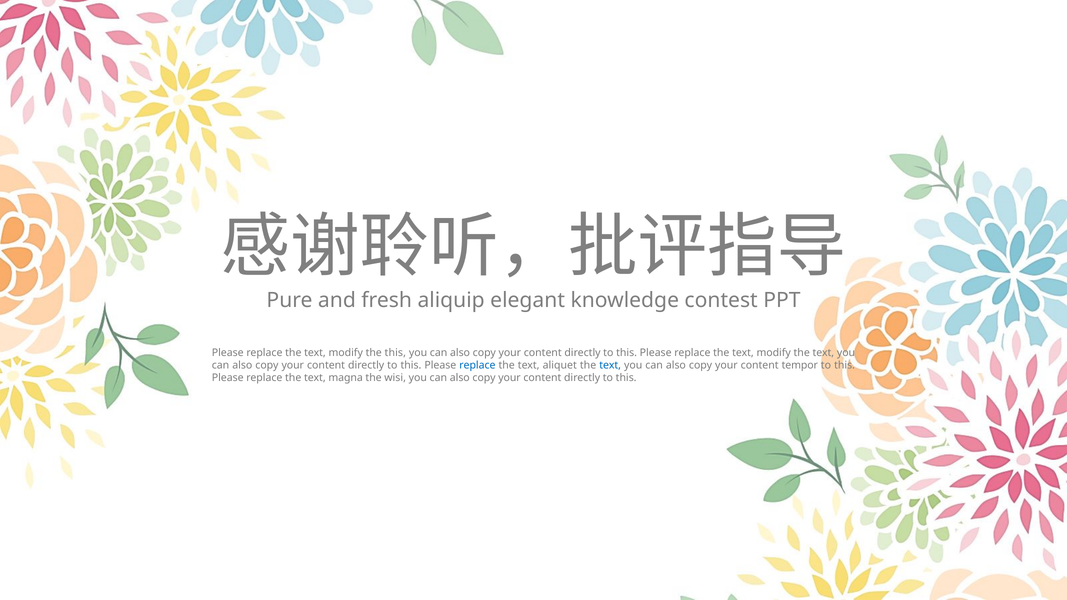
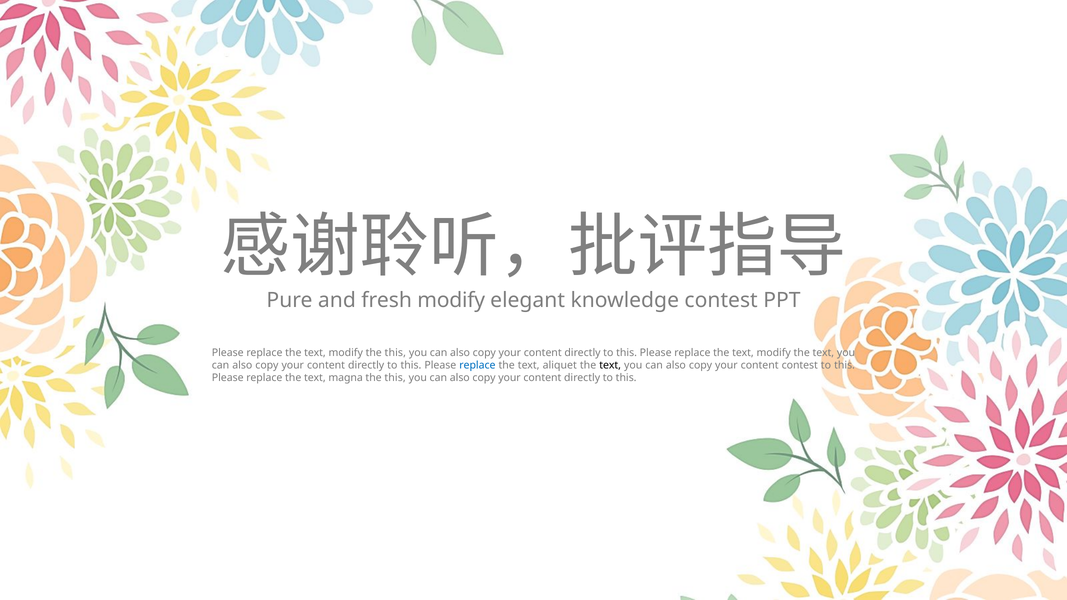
fresh aliquip: aliquip -> modify
text at (610, 365) colour: blue -> black
content tempor: tempor -> contest
wisi at (395, 378): wisi -> this
